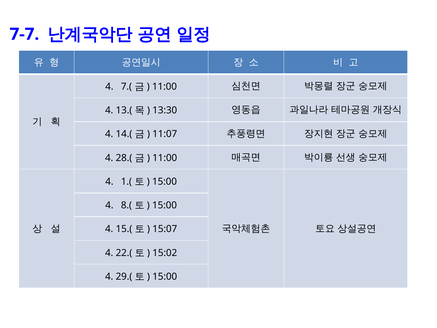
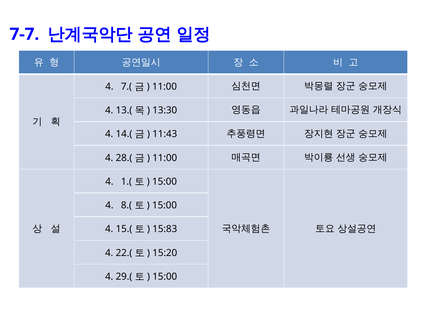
11:07: 11:07 -> 11:43
15:07: 15:07 -> 15:83
15:02: 15:02 -> 15:20
